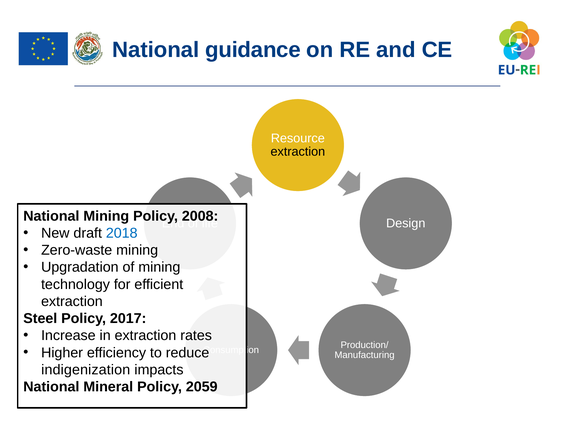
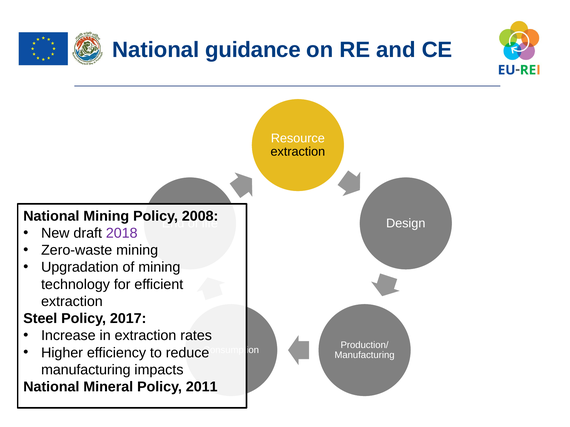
2018 colour: blue -> purple
indigenization at (86, 370): indigenization -> manufacturing
2059: 2059 -> 2011
